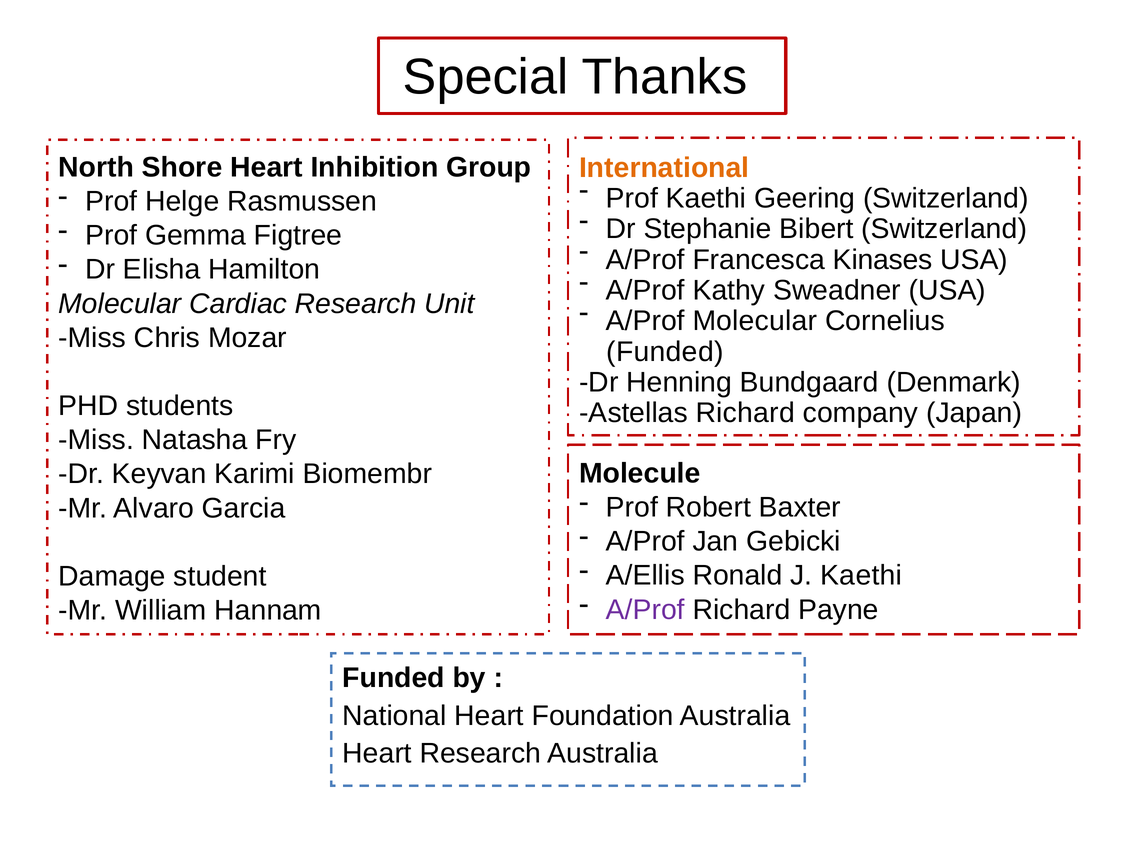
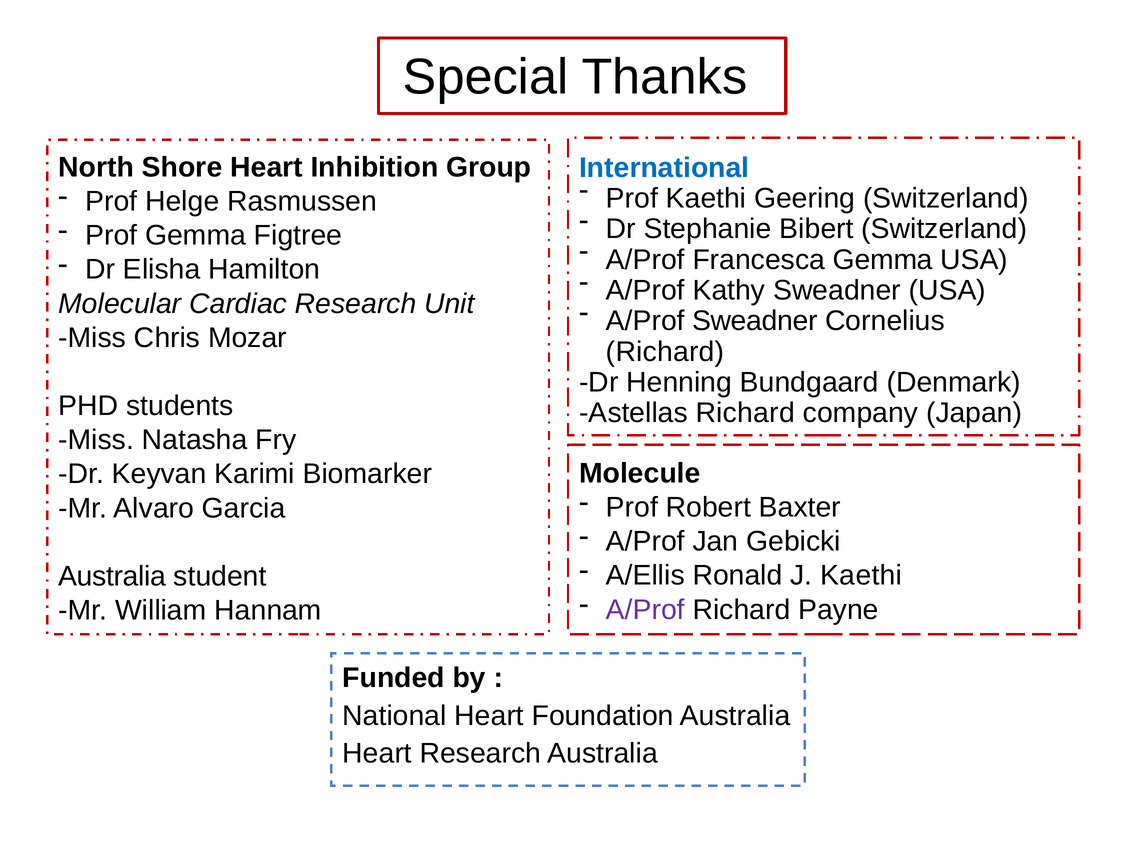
International colour: orange -> blue
Francesca Kinases: Kinases -> Gemma
A/Prof Molecular: Molecular -> Sweadner
Funded at (665, 352): Funded -> Richard
Biomembr: Biomembr -> Biomarker
Damage at (112, 576): Damage -> Australia
